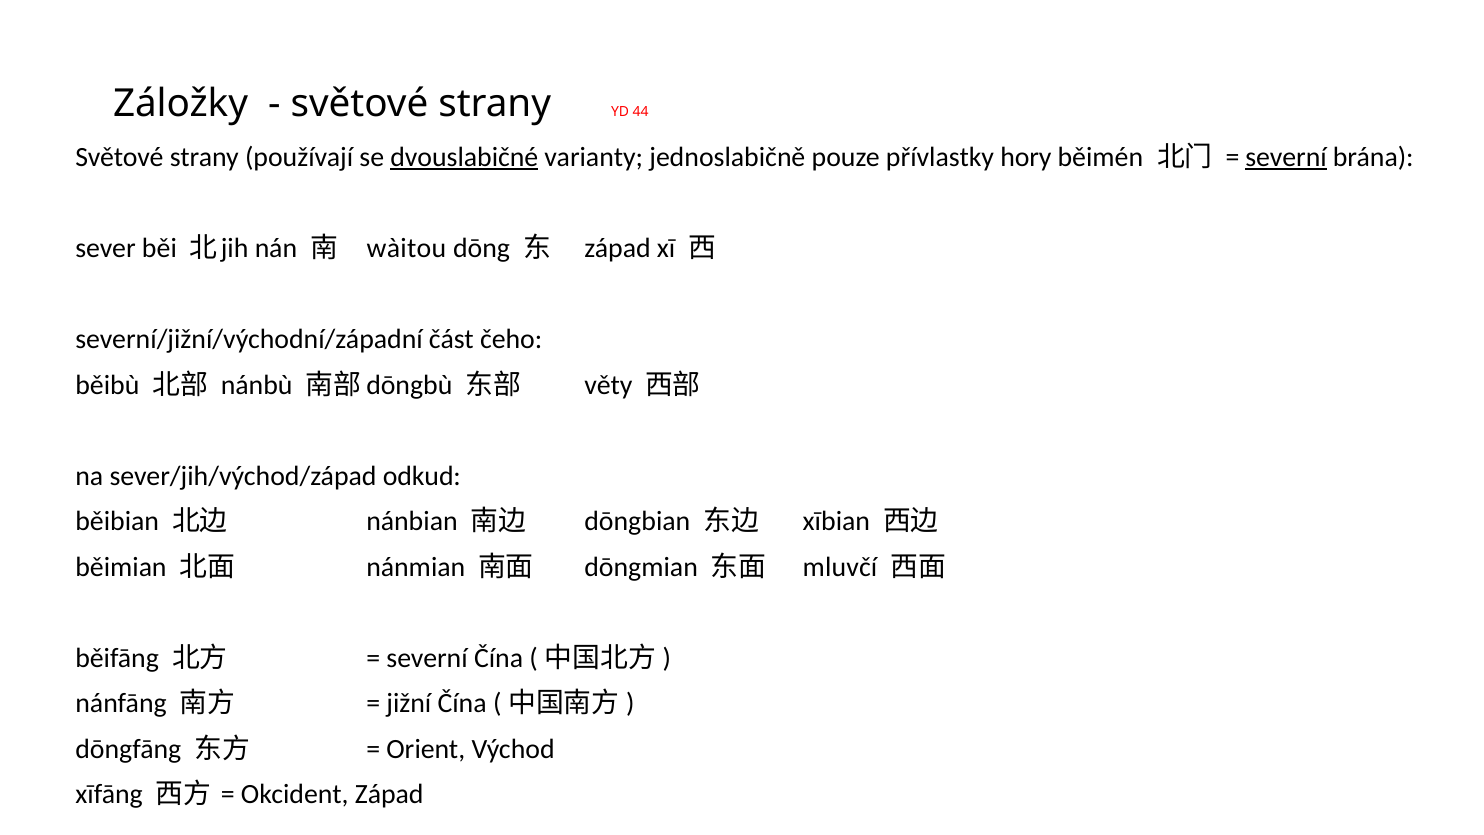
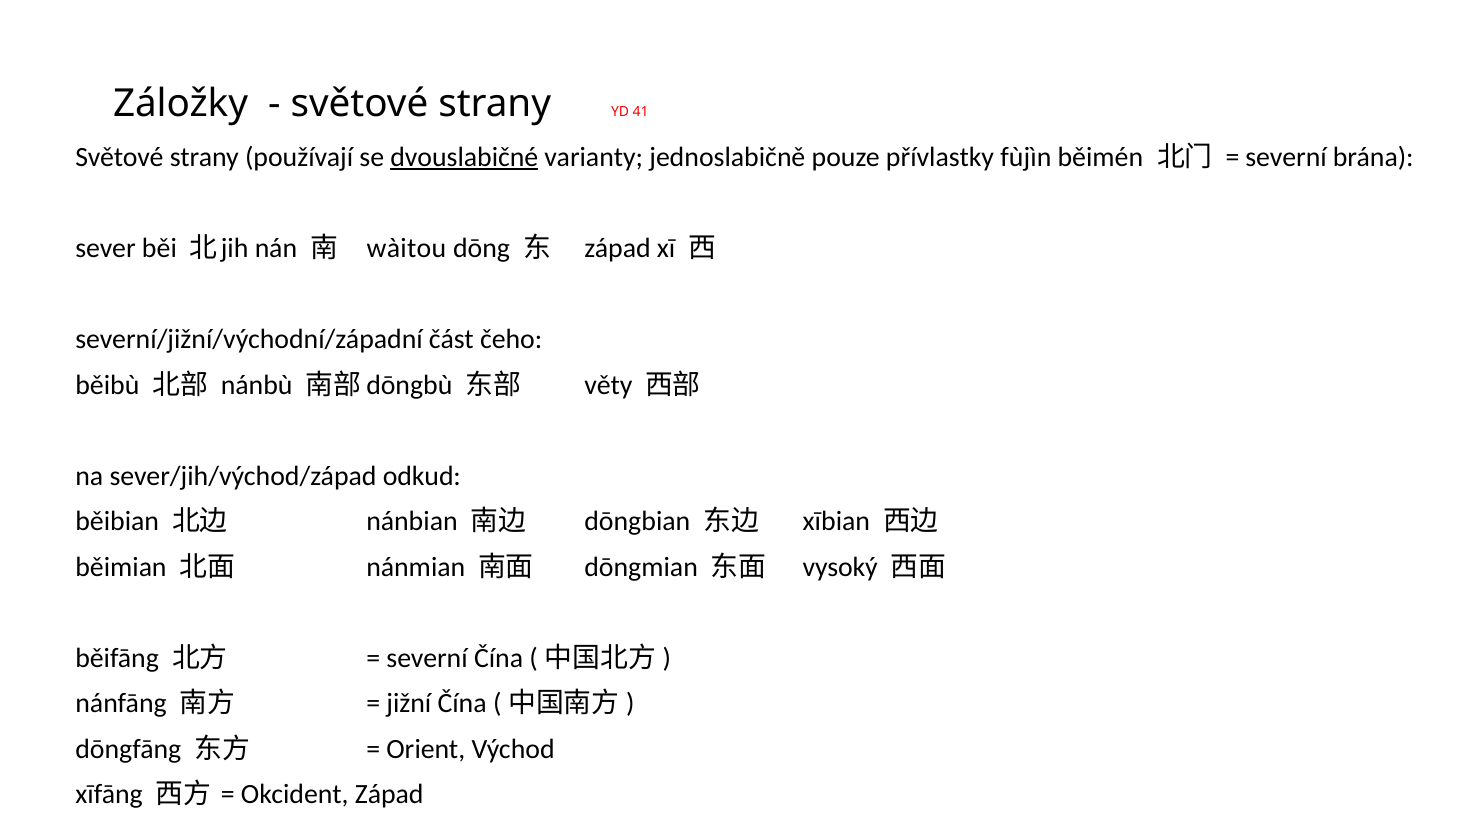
44: 44 -> 41
hory: hory -> fùjìn
severní at (1286, 157) underline: present -> none
mluvčí: mluvčí -> vysoký
